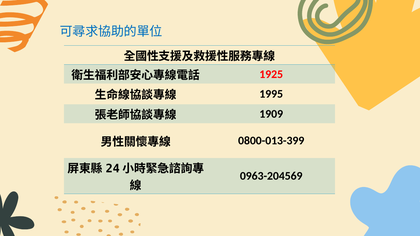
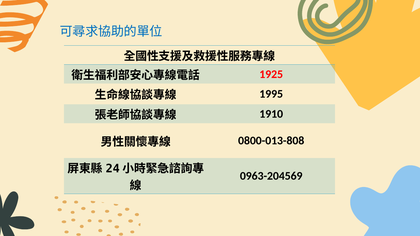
1909: 1909 -> 1910
0800-013-399: 0800-013-399 -> 0800-013-808
